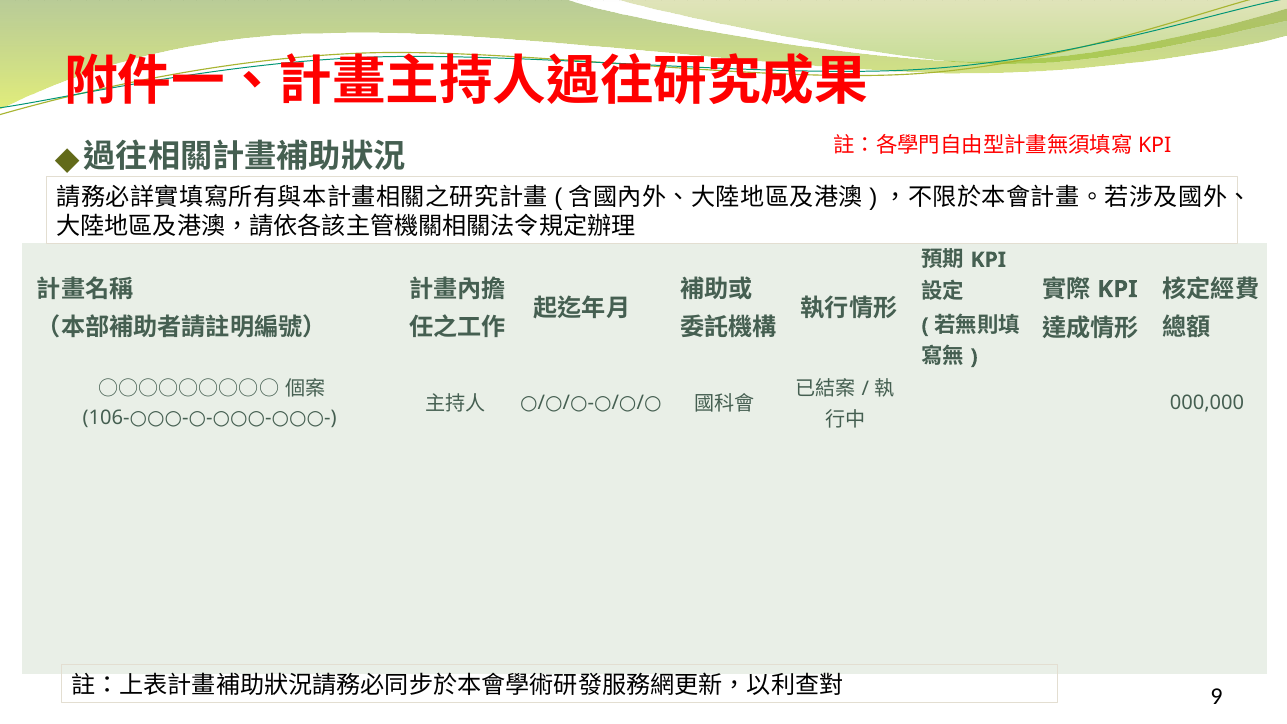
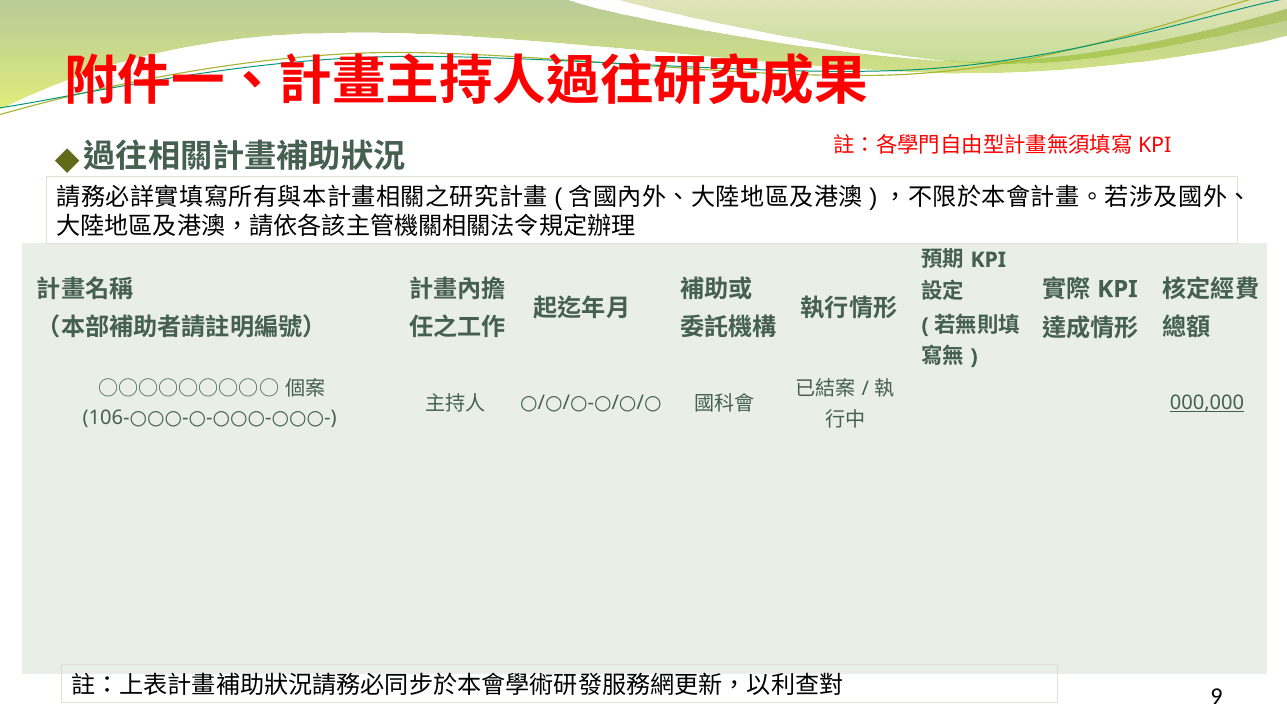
000,000 underline: none -> present
